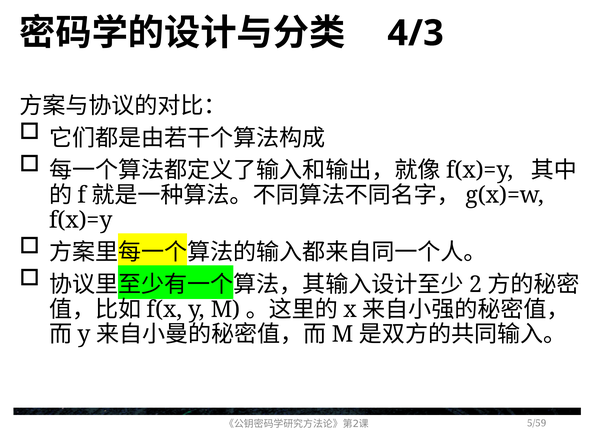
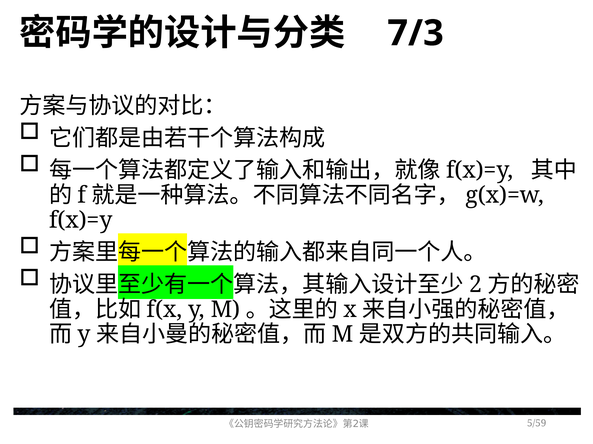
4/3: 4/3 -> 7/3
